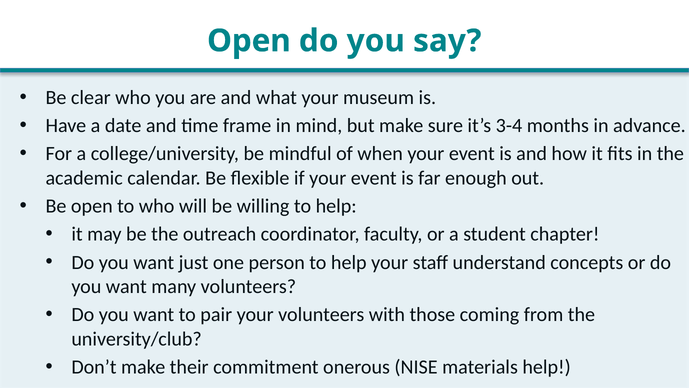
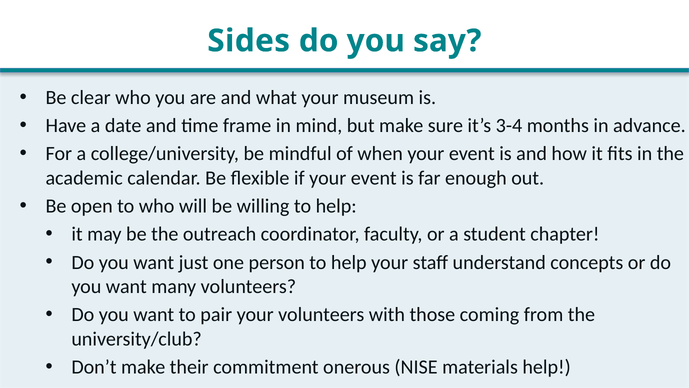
Open at (249, 41): Open -> Sides
